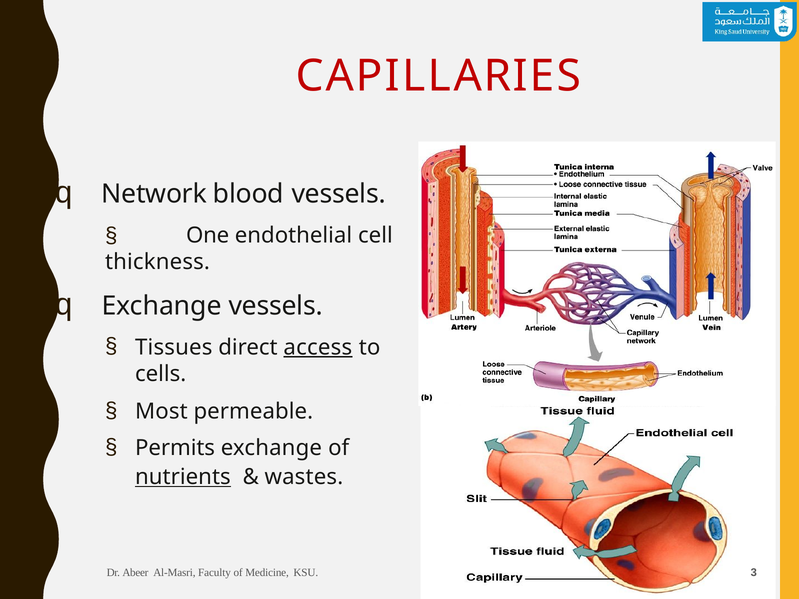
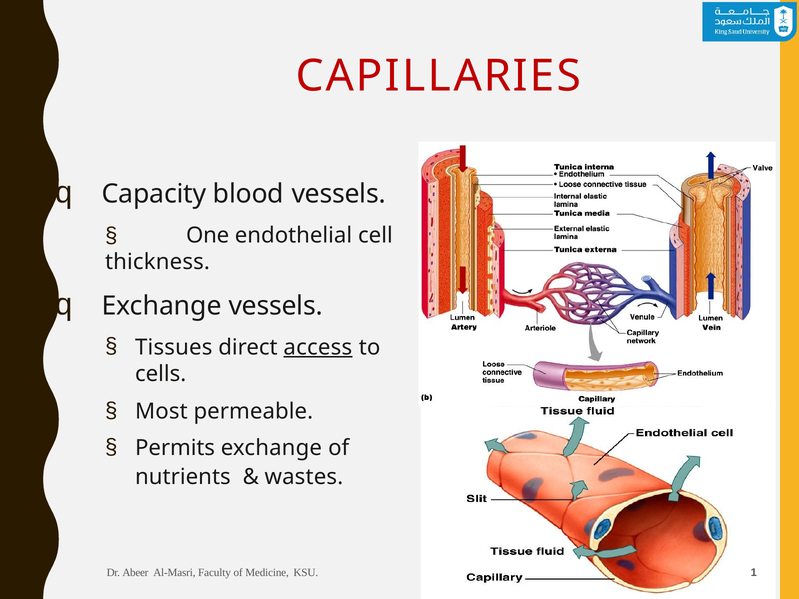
Network: Network -> Capacity
nutrients underline: present -> none
3: 3 -> 1
